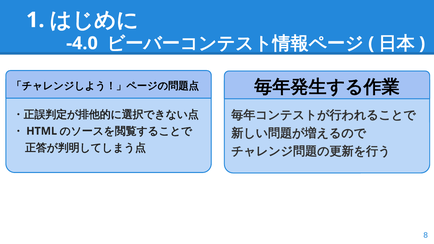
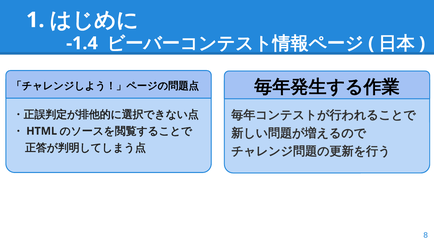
-4.0: -4.0 -> -1.4
